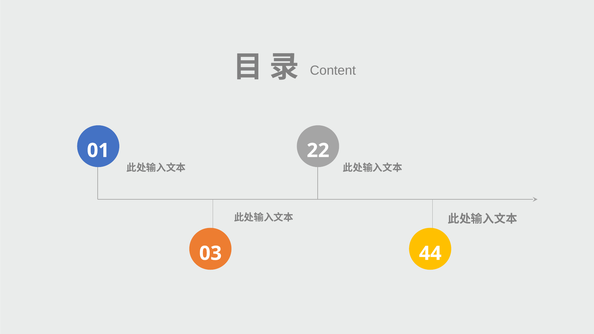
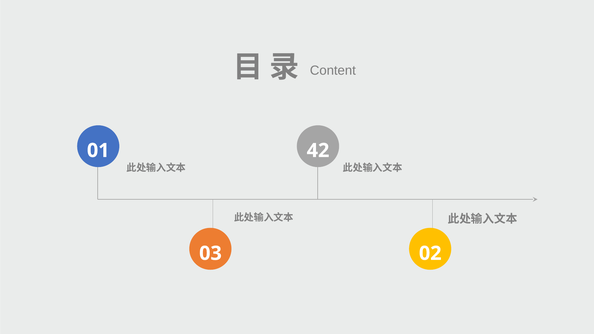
22: 22 -> 42
44: 44 -> 02
